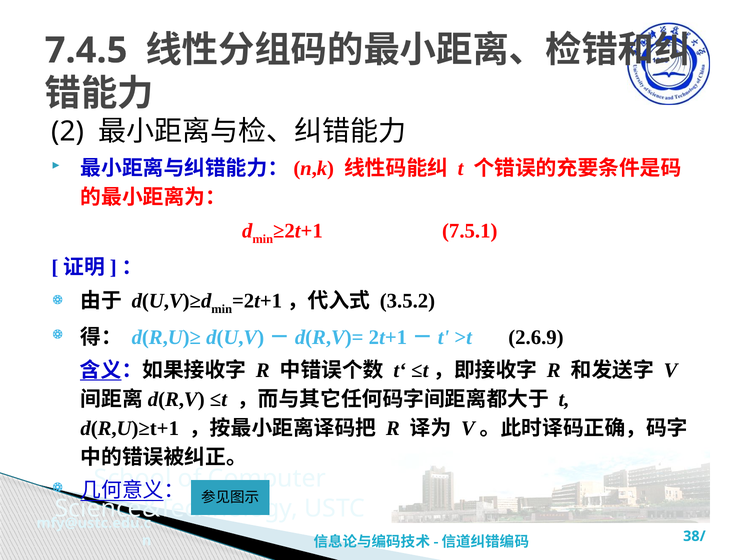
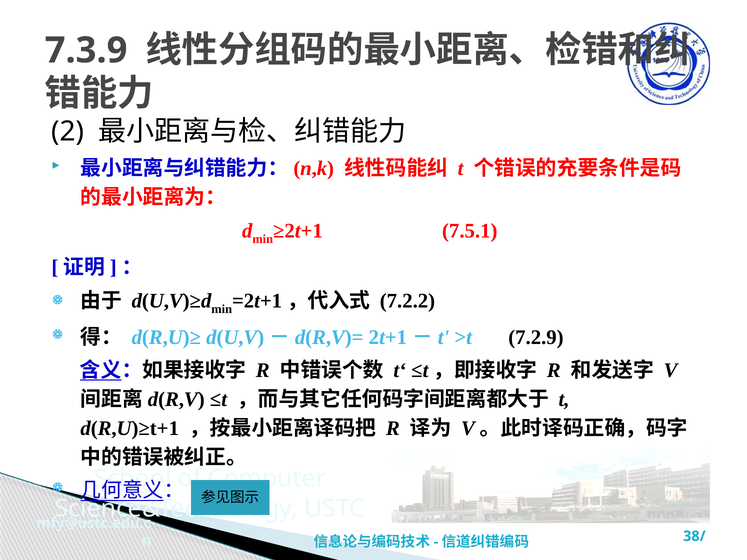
7.4.5: 7.4.5 -> 7.3.9
3.5.2: 3.5.2 -> 7.2.2
2.6.9: 2.6.9 -> 7.2.9
